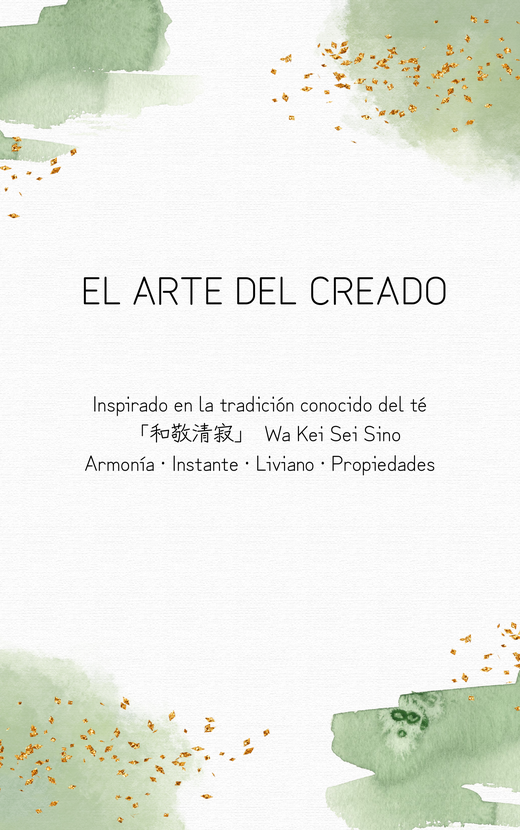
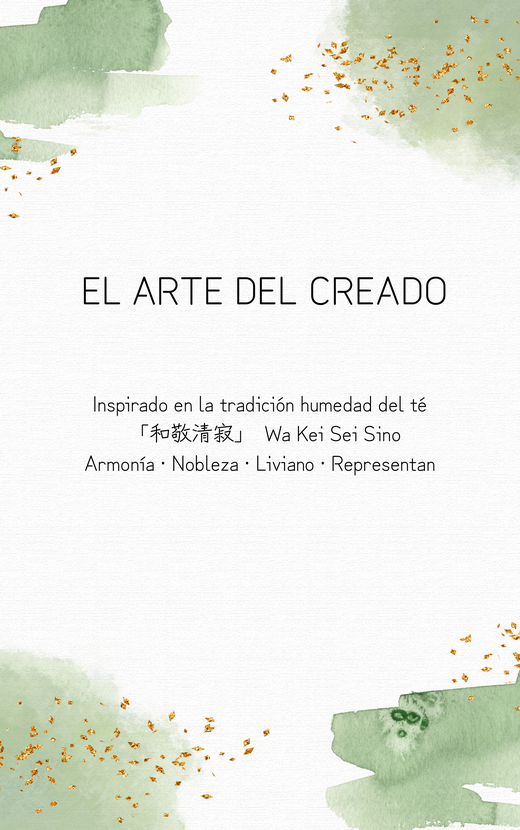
conocido: conocido -> humedad
Instante: Instante -> Nobleza
Propiedades: Propiedades -> Representan
